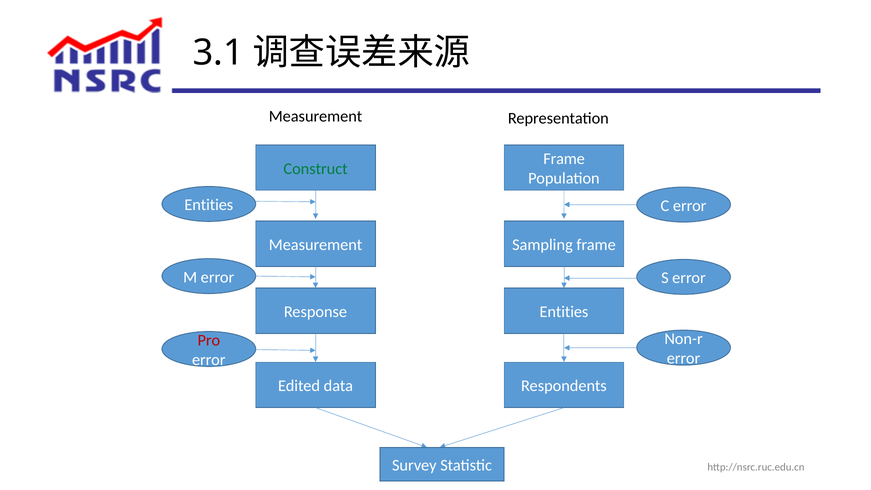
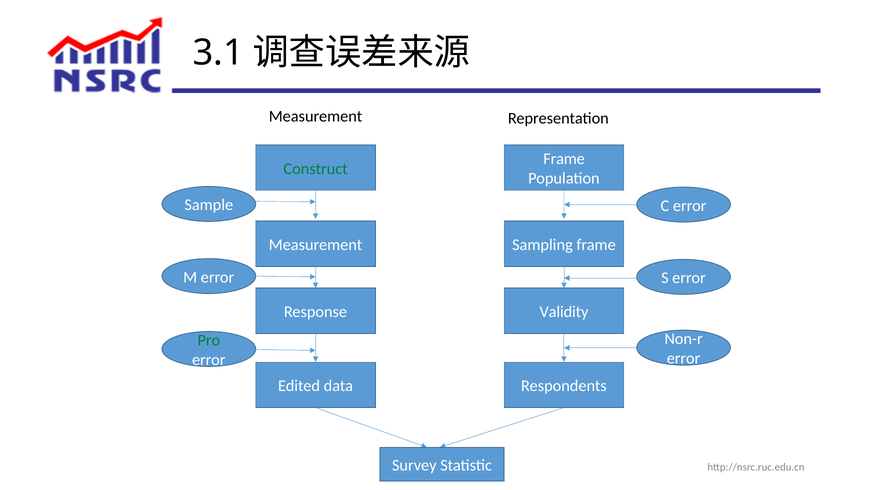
Entities at (209, 205): Entities -> Sample
Entities at (564, 312): Entities -> Validity
Pro colour: red -> green
